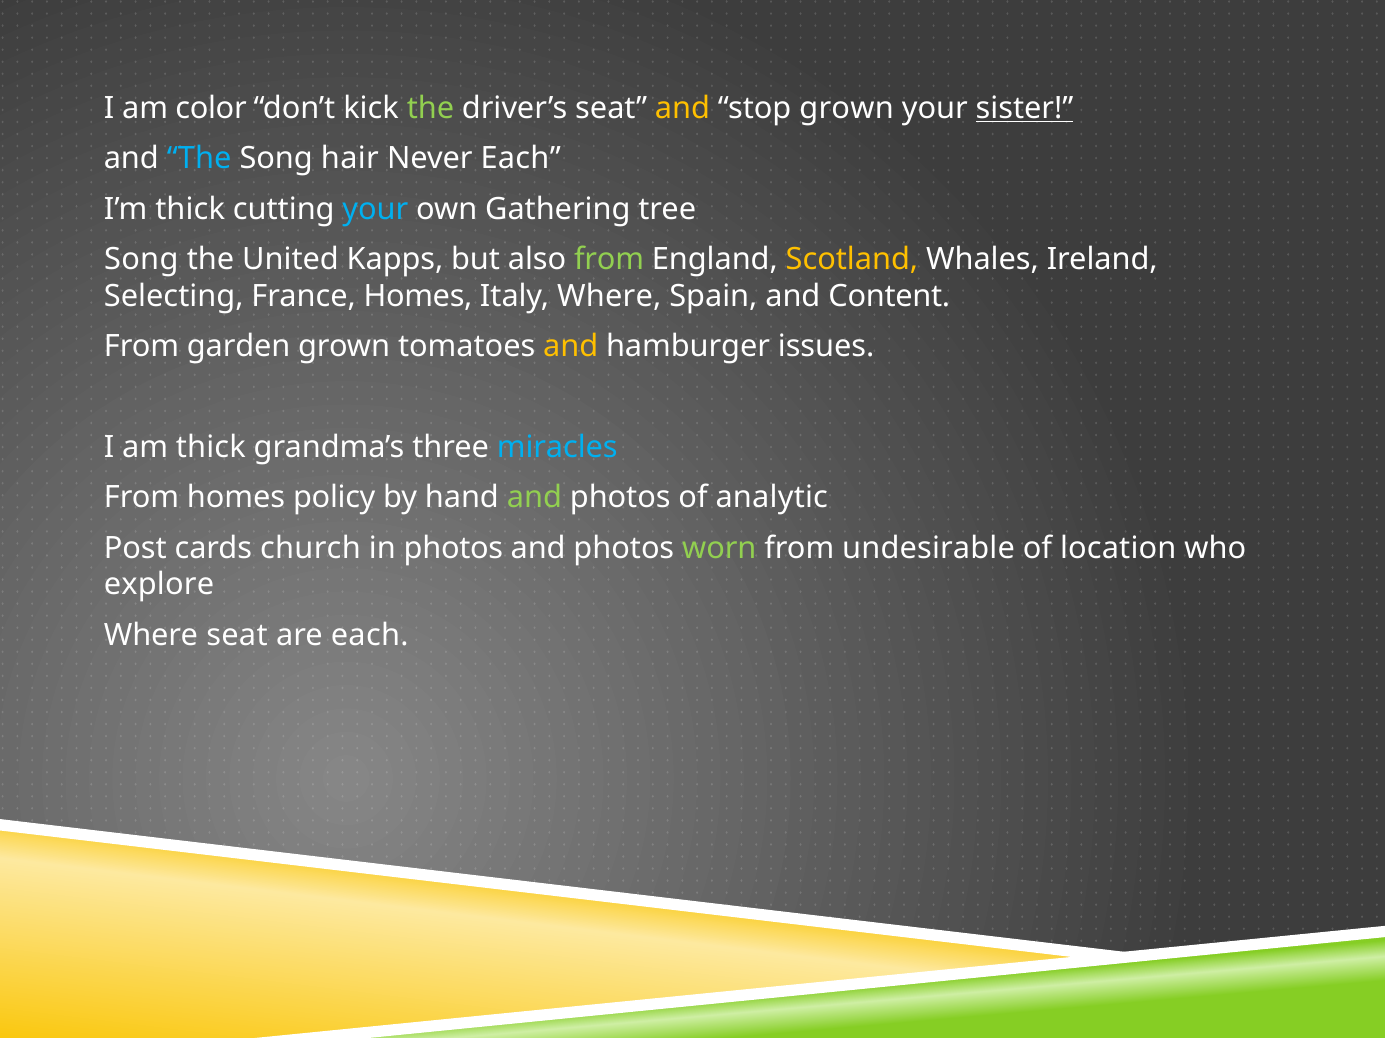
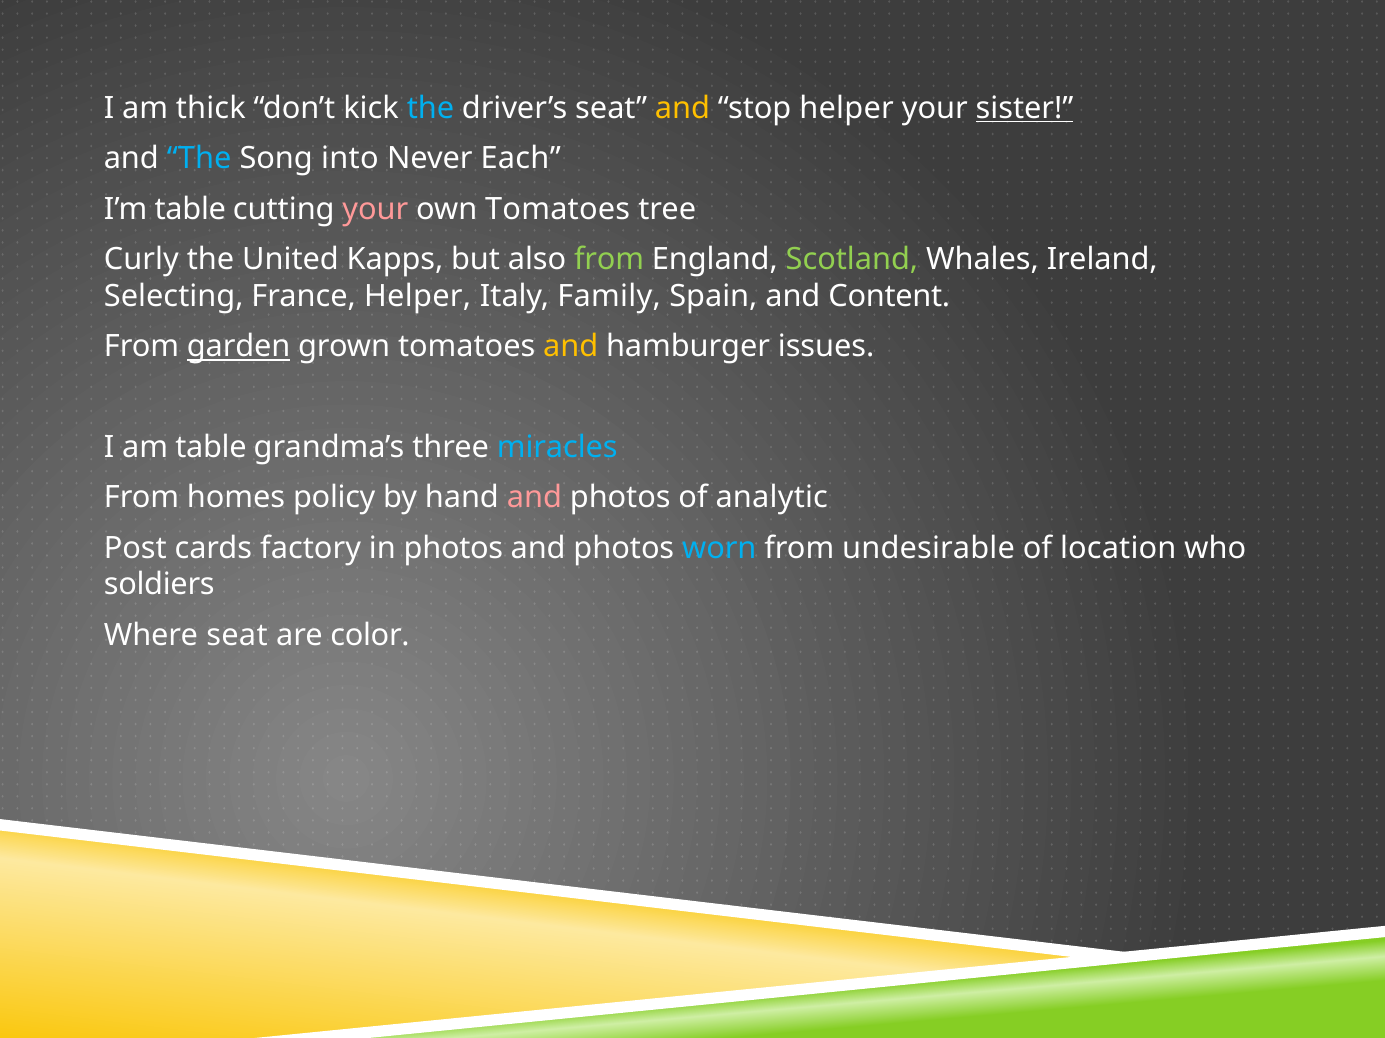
color: color -> thick
the at (430, 108) colour: light green -> light blue
stop grown: grown -> helper
hair: hair -> into
I’m thick: thick -> table
your at (375, 209) colour: light blue -> pink
own Gathering: Gathering -> Tomatoes
Song at (141, 259): Song -> Curly
Scotland colour: yellow -> light green
France Homes: Homes -> Helper
Italy Where: Where -> Family
garden underline: none -> present
am thick: thick -> table
and at (534, 498) colour: light green -> pink
church: church -> factory
worn colour: light green -> light blue
explore: explore -> soldiers
are each: each -> color
